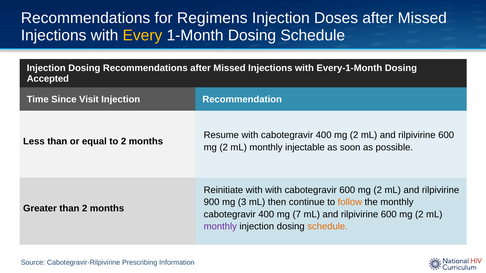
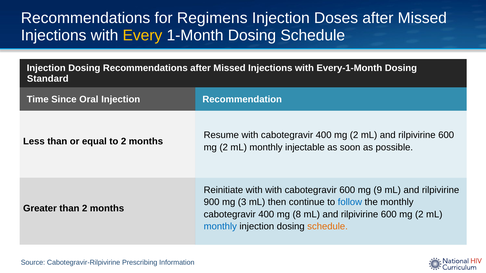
Accepted: Accepted -> Standard
Visit: Visit -> Oral
cabotegravir 600 mg 2: 2 -> 9
follow colour: orange -> blue
7: 7 -> 8
monthly at (220, 227) colour: purple -> blue
